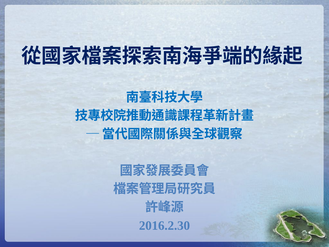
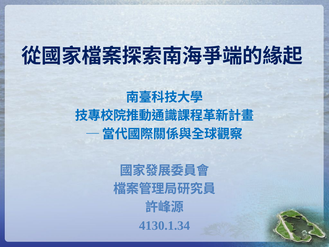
2016.2.30: 2016.2.30 -> 4130.1.34
